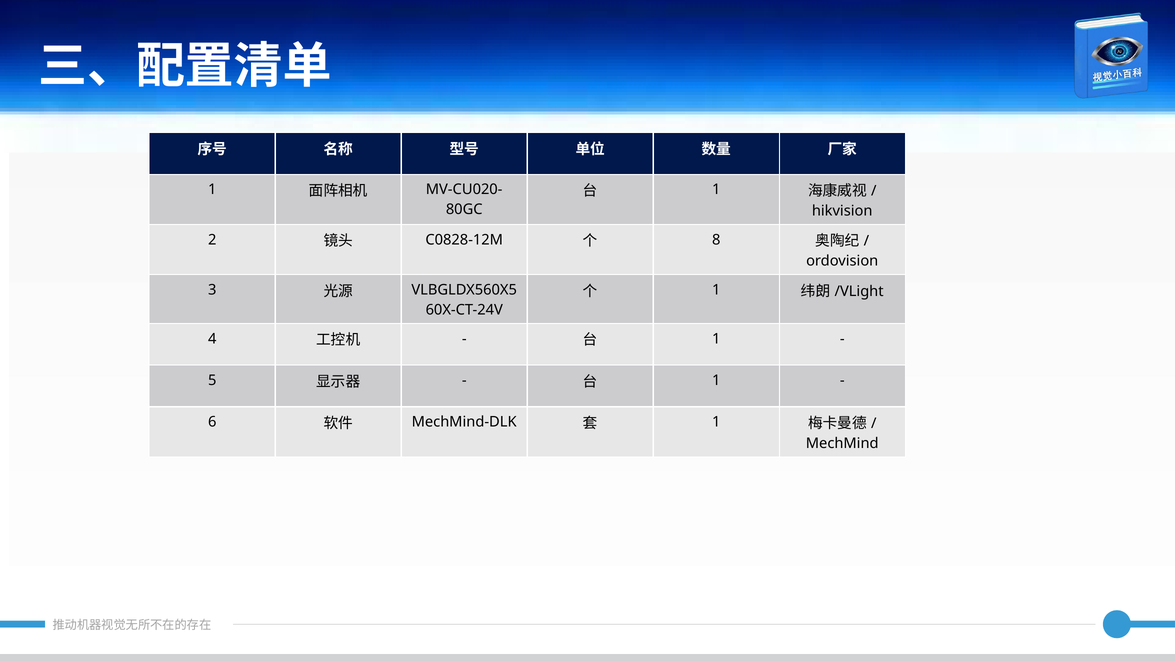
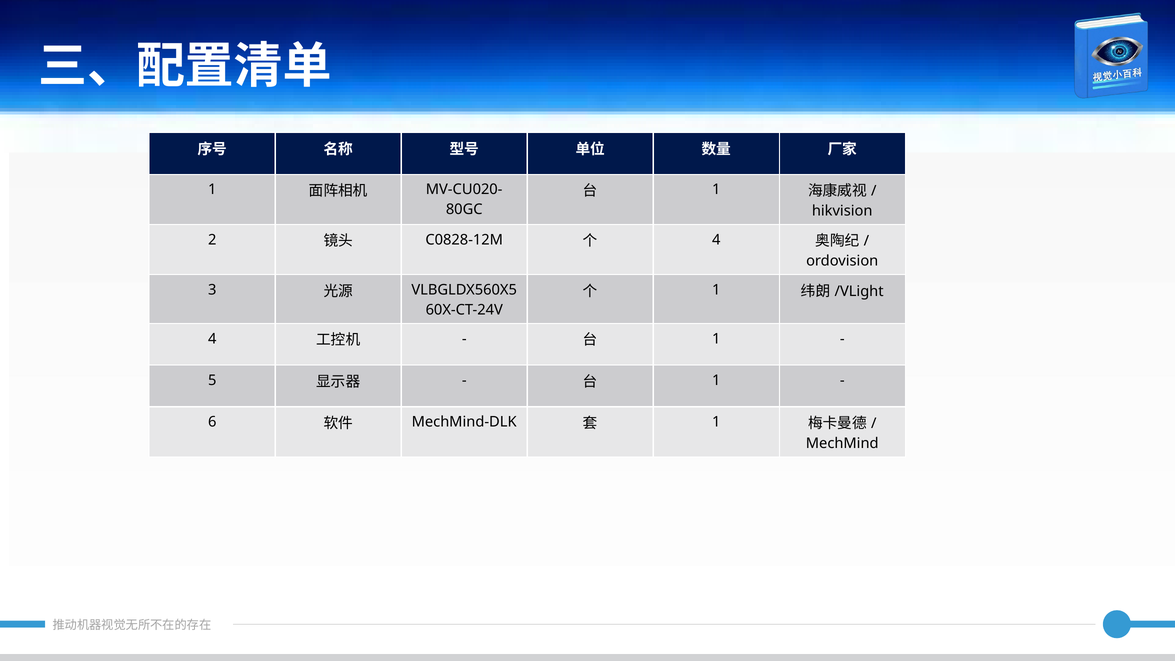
8 at (716, 240): 8 -> 4
